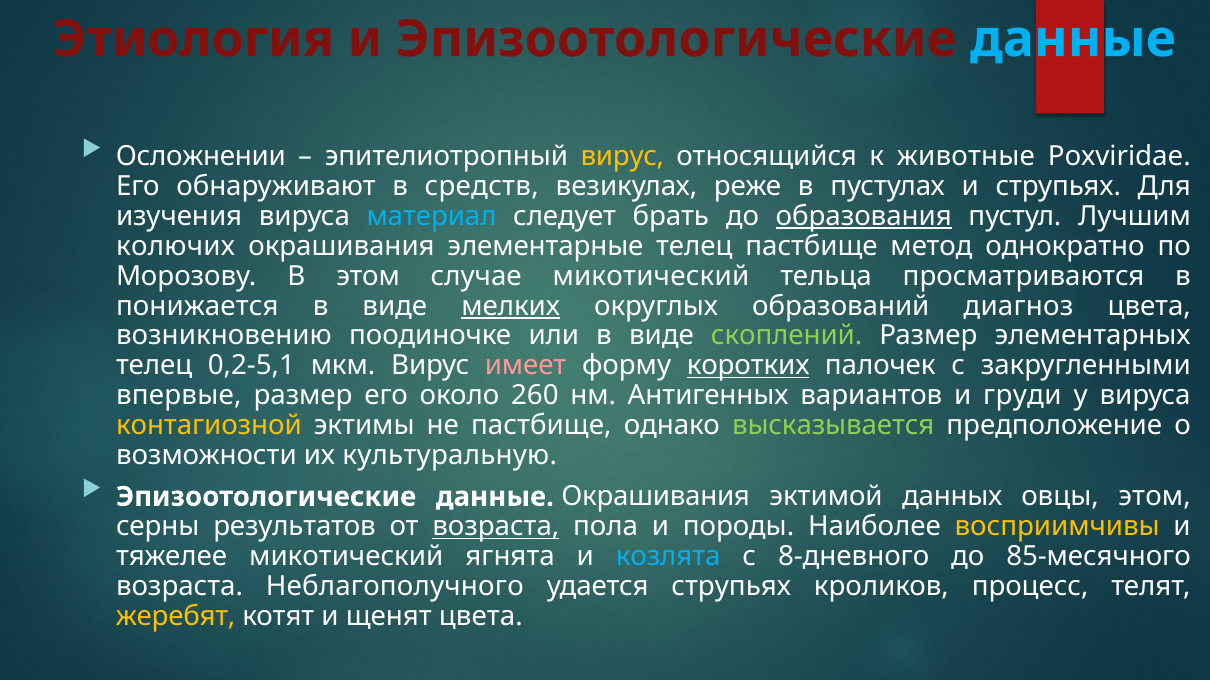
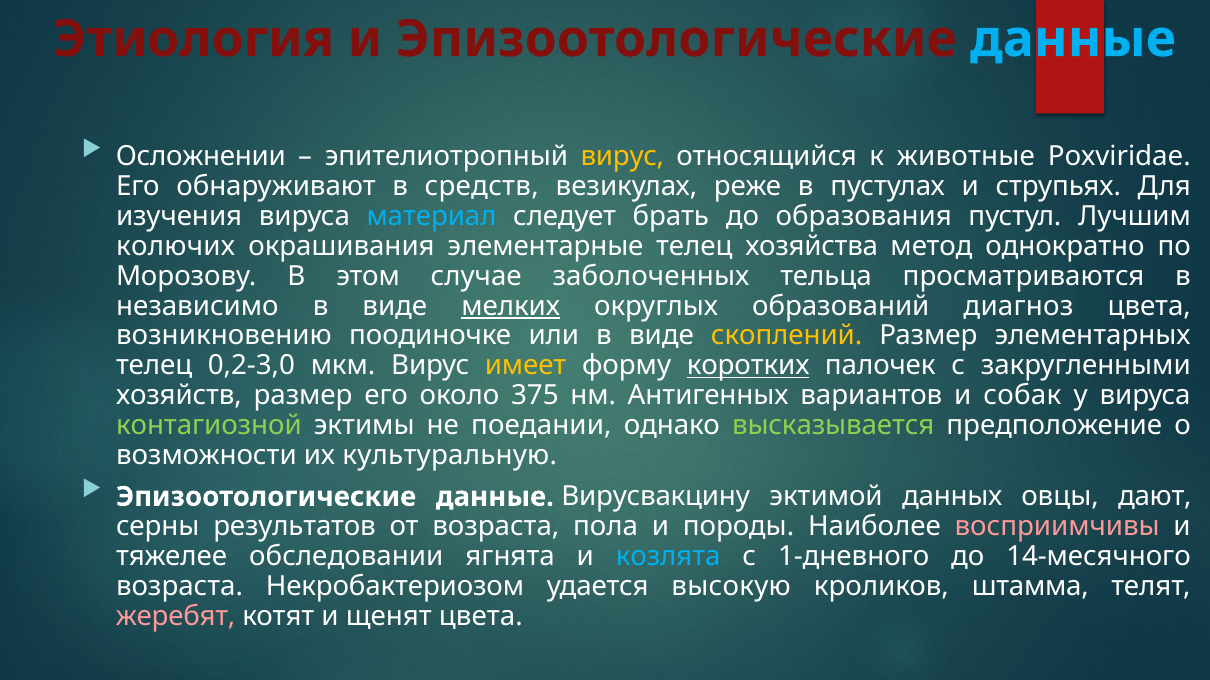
образования underline: present -> none
телец пастбище: пастбище -> хозяйства
случае микотический: микотический -> заболоченных
понижается: понижается -> независимо
скоплений colour: light green -> yellow
0,2-5,1: 0,2-5,1 -> 0,2-3,0
имеет colour: pink -> yellow
впервые: впервые -> хозяйств
260: 260 -> 375
груди: груди -> собак
контагиозной colour: yellow -> light green
не пастбище: пастбище -> поедании
данные Окрашивания: Окрашивания -> Вирусвакцину
овцы этом: этом -> дают
возраста at (496, 527) underline: present -> none
восприимчивы colour: yellow -> pink
тяжелее микотический: микотический -> обследовании
8-дневного: 8-дневного -> 1-дневного
85-месячного: 85-месячного -> 14-месячного
Неблагополучного: Неблагополучного -> Некробактериозом
удается струпьях: струпьях -> высокую
процесс: процесс -> штамма
жеребят colour: yellow -> pink
